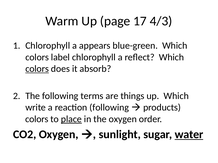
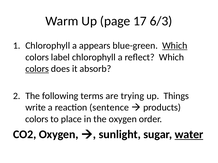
4/3: 4/3 -> 6/3
Which at (175, 46) underline: none -> present
things: things -> trying
up Which: Which -> Things
reaction following: following -> sentence
place underline: present -> none
